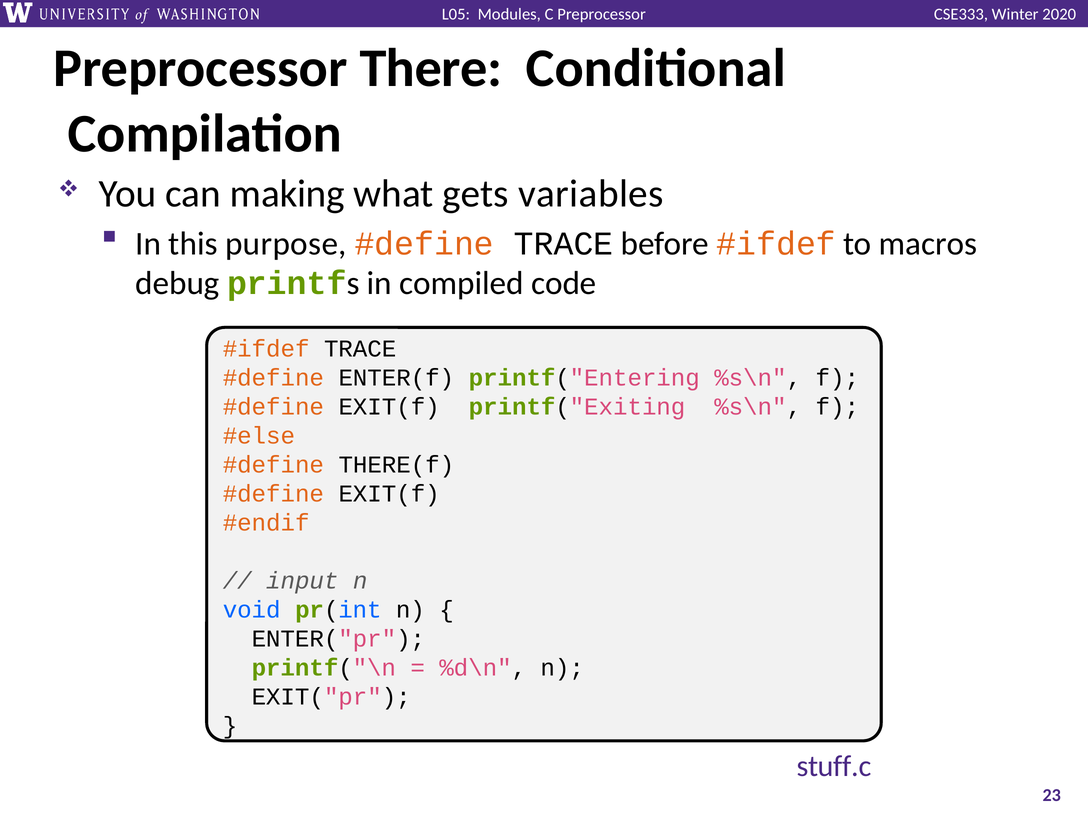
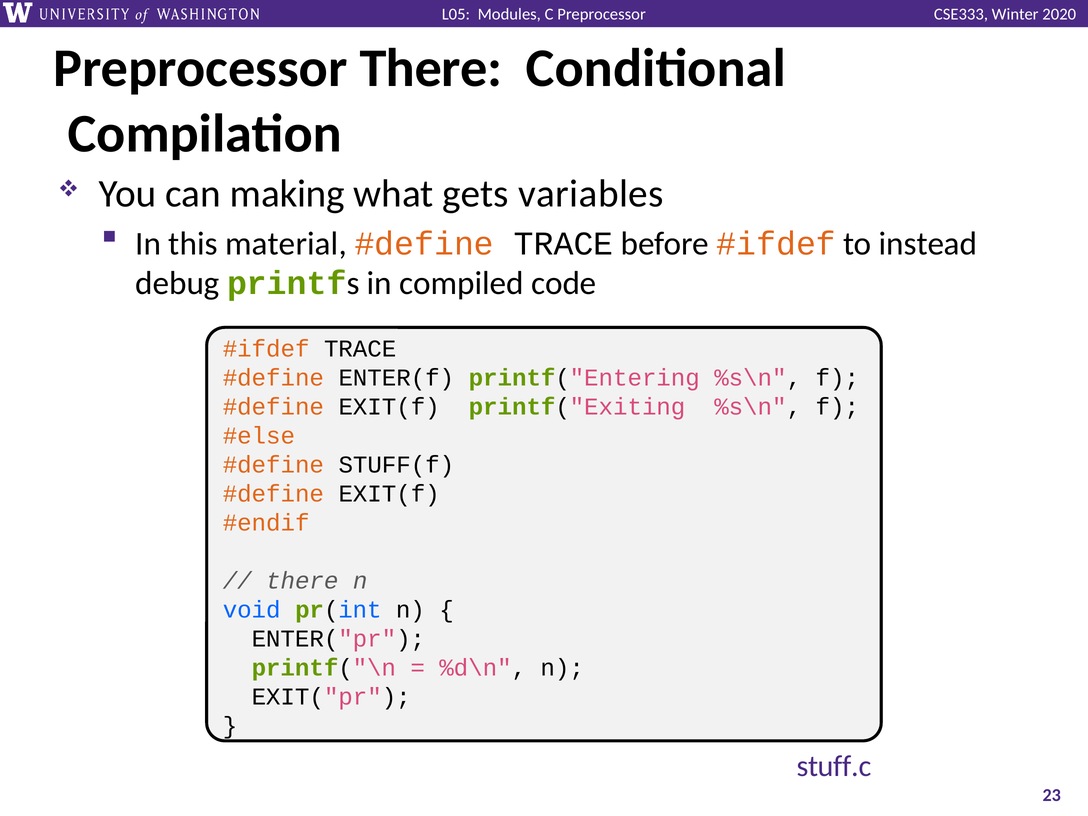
purpose: purpose -> material
macros: macros -> instead
THERE(f: THERE(f -> STUFF(f
input at (302, 581): input -> there
